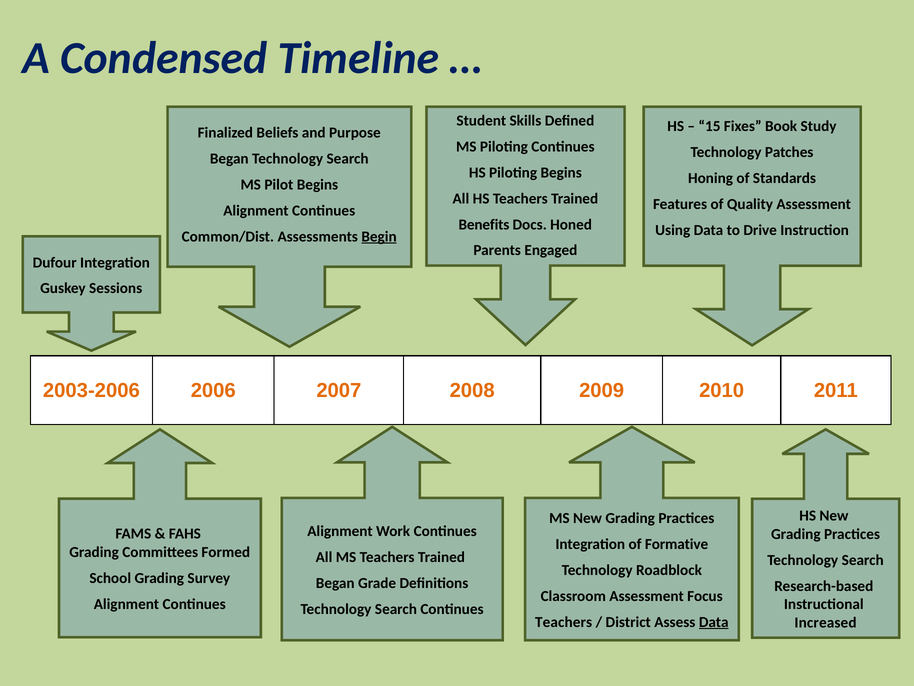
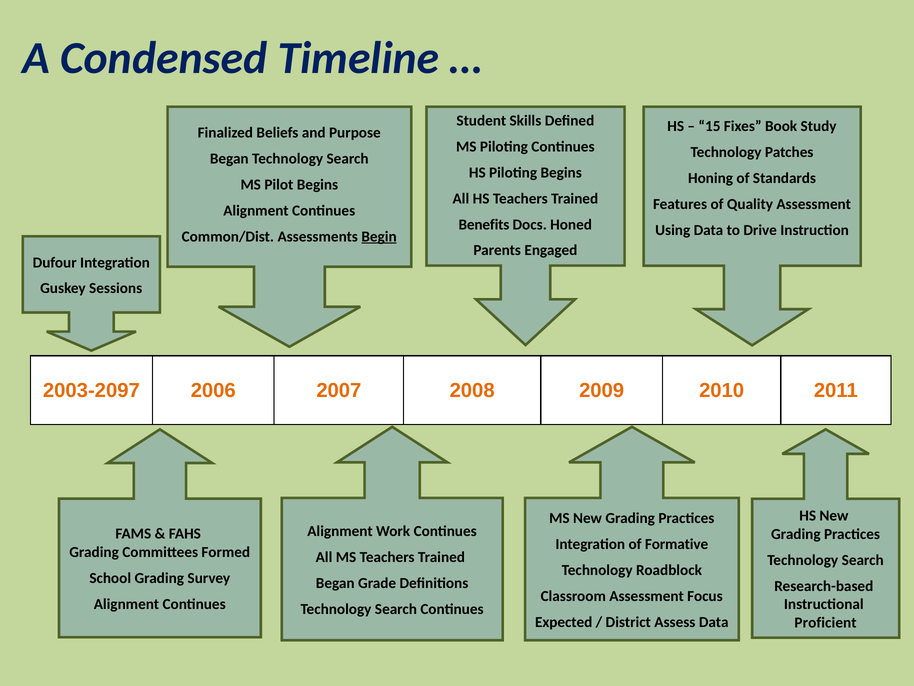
2003-2006: 2003-2006 -> 2003-2097
Teachers at (564, 622): Teachers -> Expected
Data at (714, 622) underline: present -> none
Increased: Increased -> Proficient
